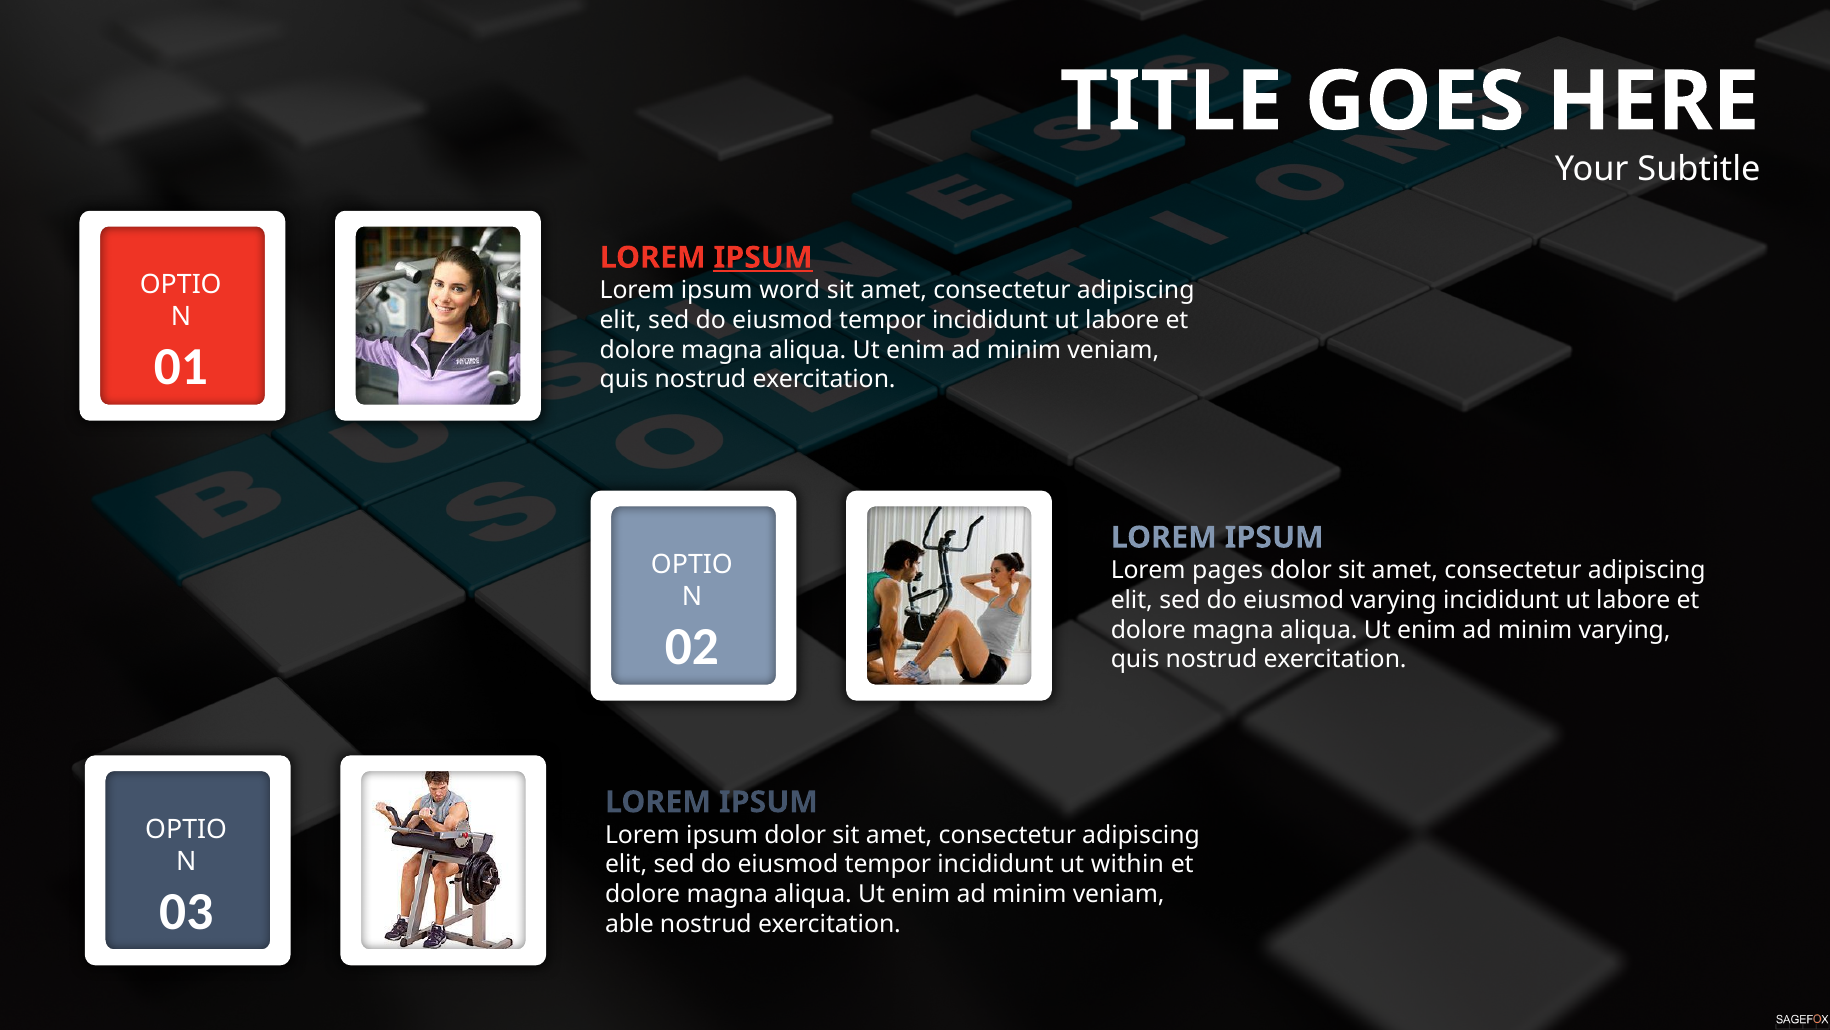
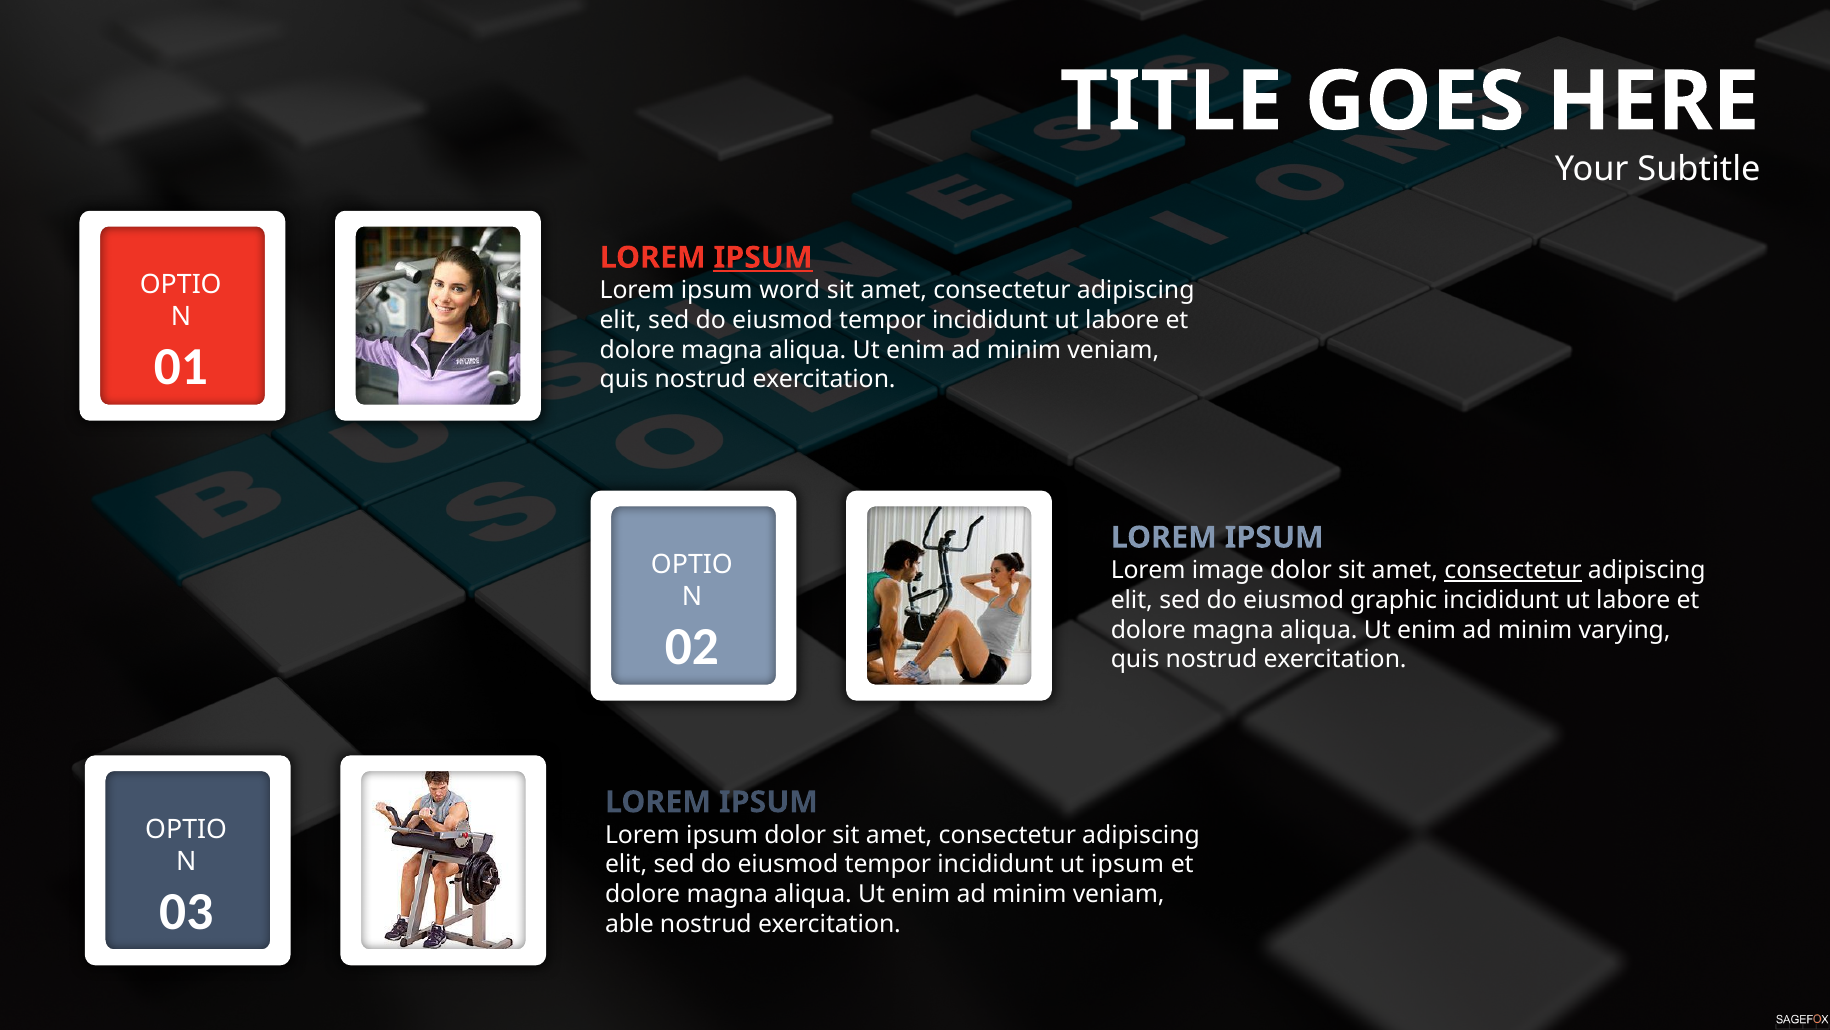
pages: pages -> image
consectetur at (1513, 570) underline: none -> present
eiusmod varying: varying -> graphic
ut within: within -> ipsum
